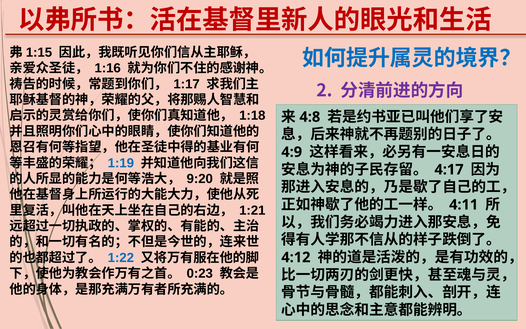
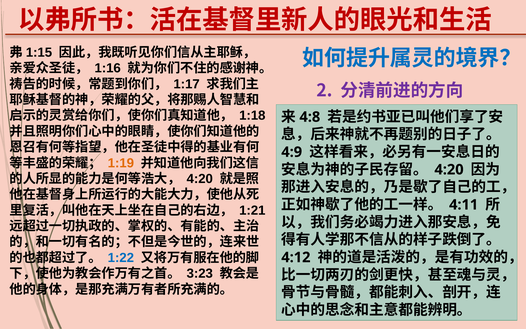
1:19 colour: blue -> orange
4:17 at (449, 169): 4:17 -> 4:20
9:20 at (200, 179): 9:20 -> 4:20
0:23: 0:23 -> 3:23
